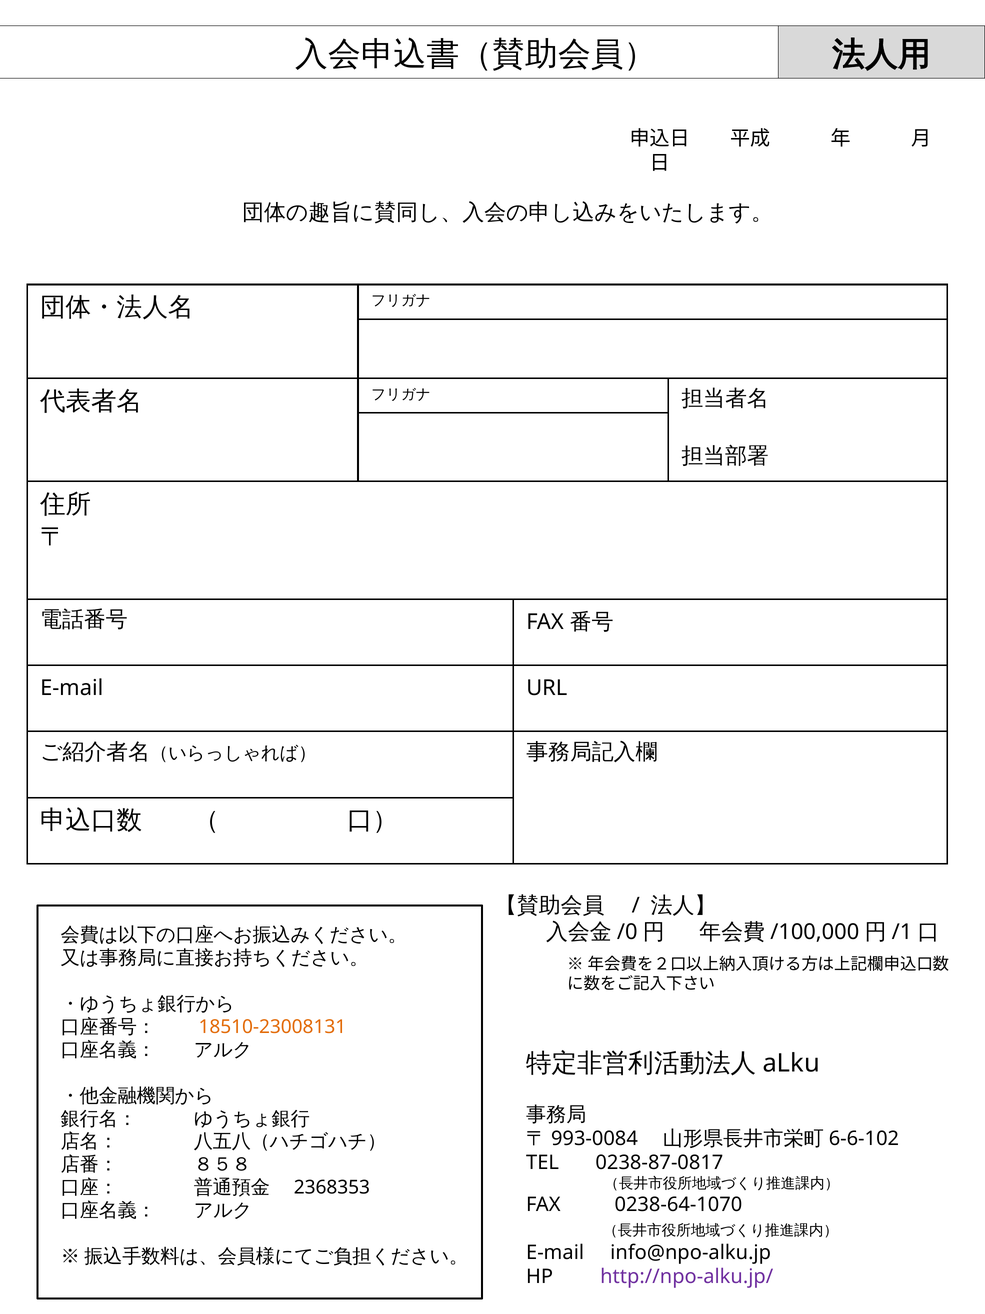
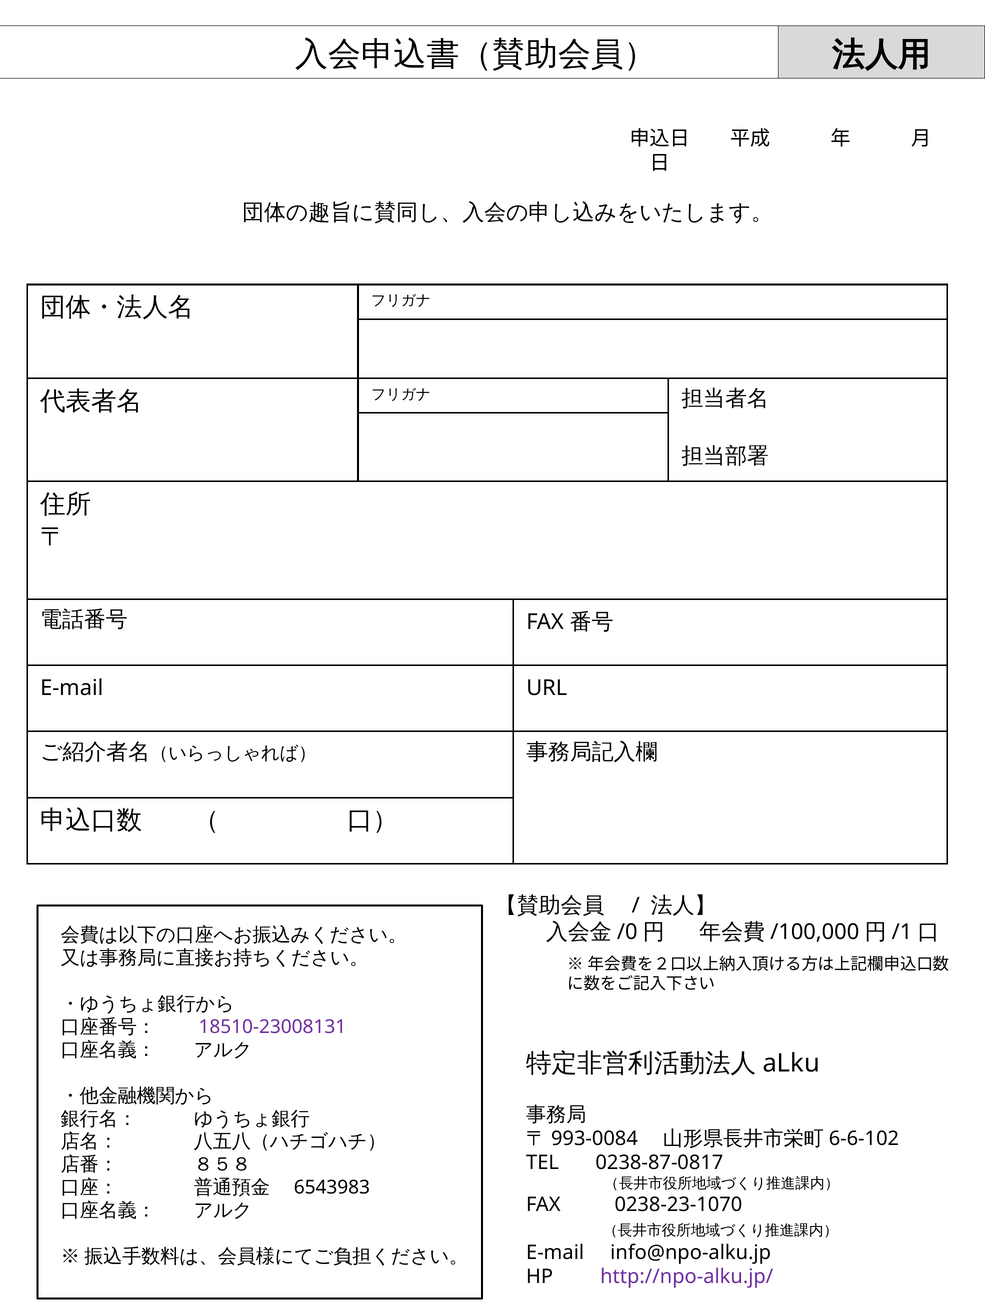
18510-23008131 colour: orange -> purple
2368353: 2368353 -> 6543983
0238-64-1070: 0238-64-1070 -> 0238-23-1070
